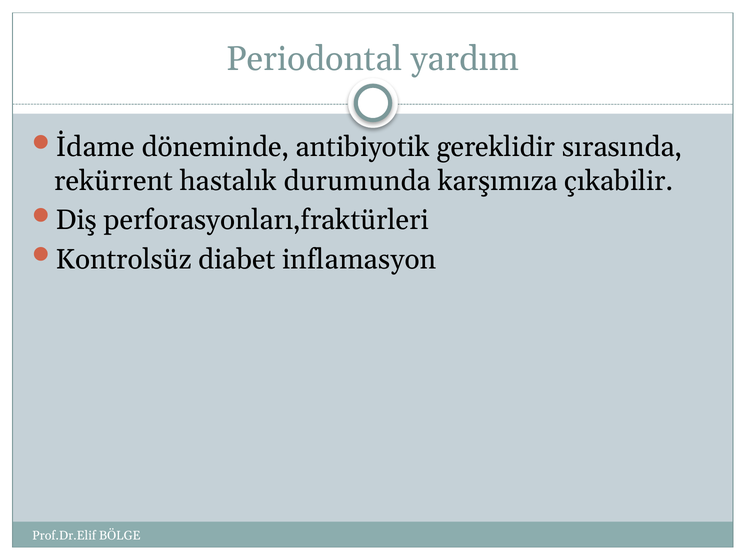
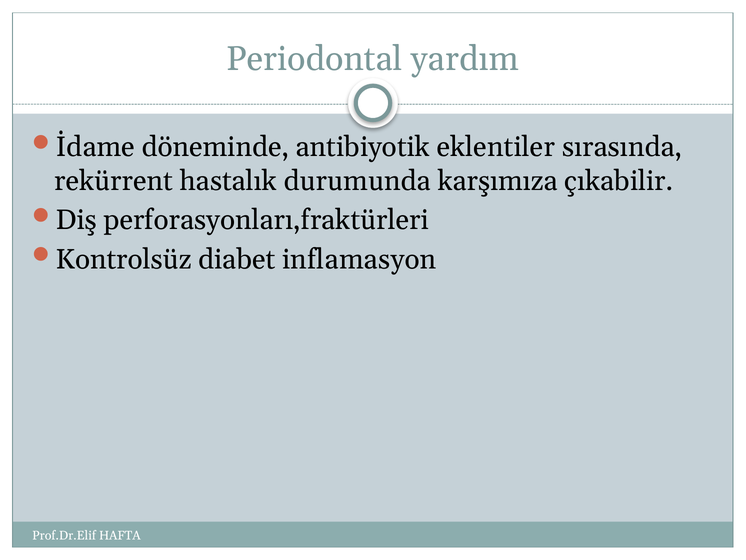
gereklidir: gereklidir -> eklentiler
BÖLGE: BÖLGE -> HAFTA
